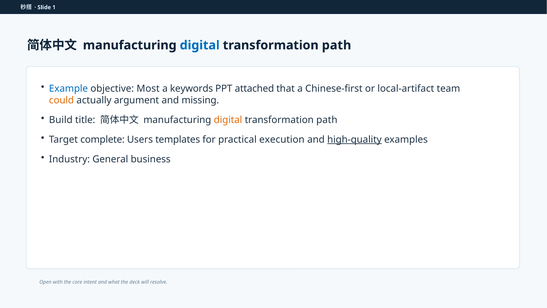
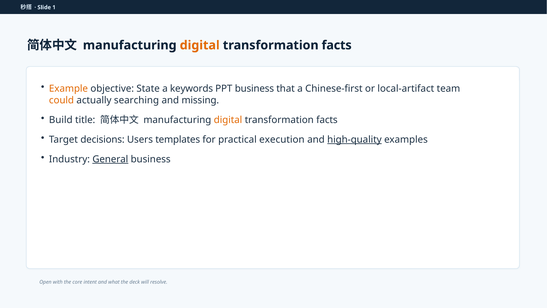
digital at (200, 45) colour: blue -> orange
path at (337, 45): path -> facts
Example colour: blue -> orange
Most: Most -> State
PPT attached: attached -> business
argument: argument -> searching
path at (327, 120): path -> facts
complete: complete -> decisions
General underline: none -> present
